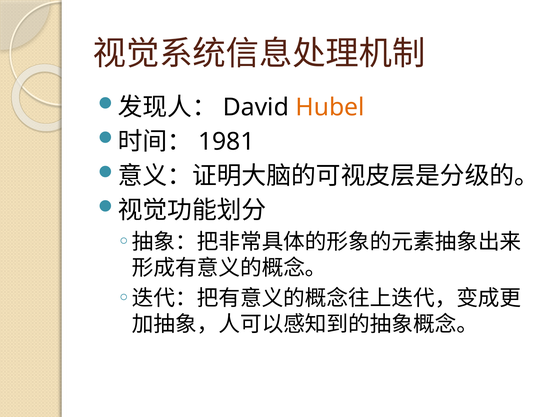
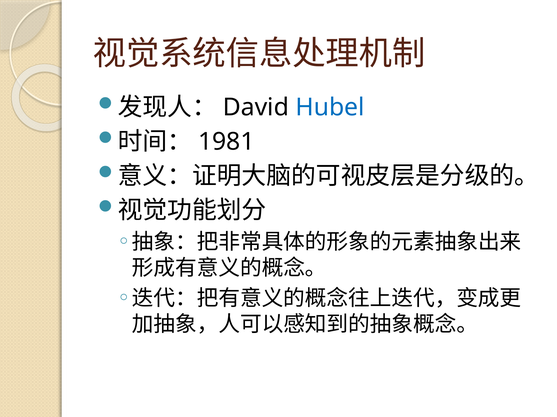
Hubel colour: orange -> blue
